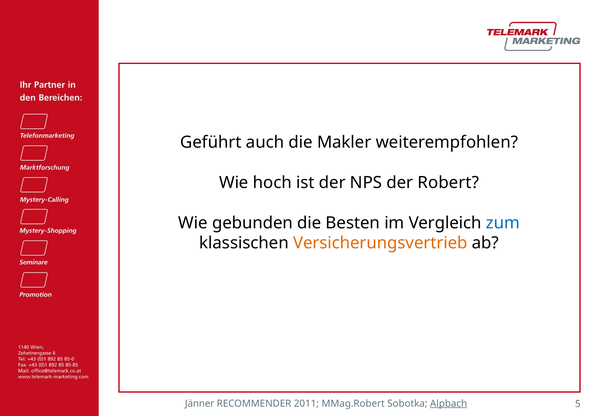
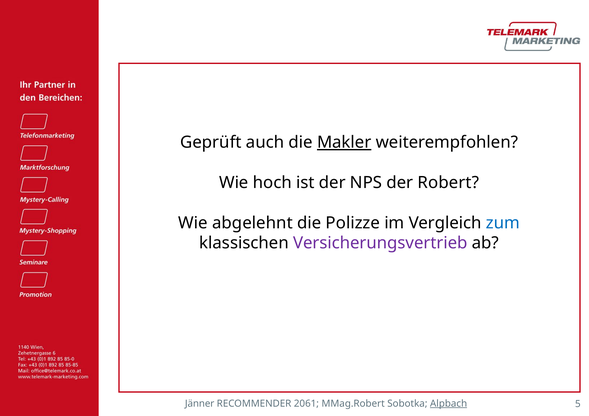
Geführt: Geführt -> Geprüft
Makler underline: none -> present
gebunden: gebunden -> abgelehnt
Besten: Besten -> Polizze
Versicherungsvertrieb colour: orange -> purple
2011: 2011 -> 2061
